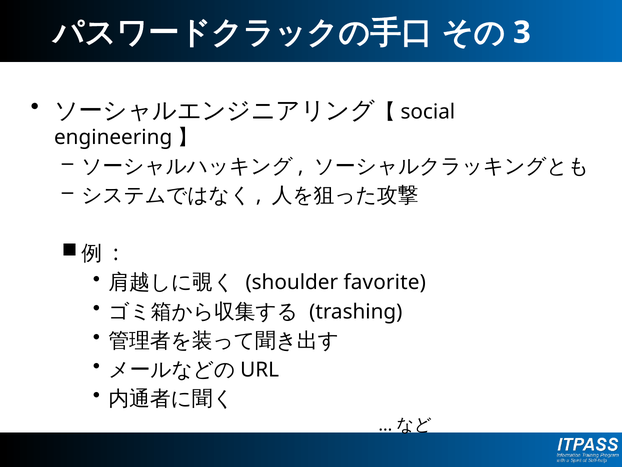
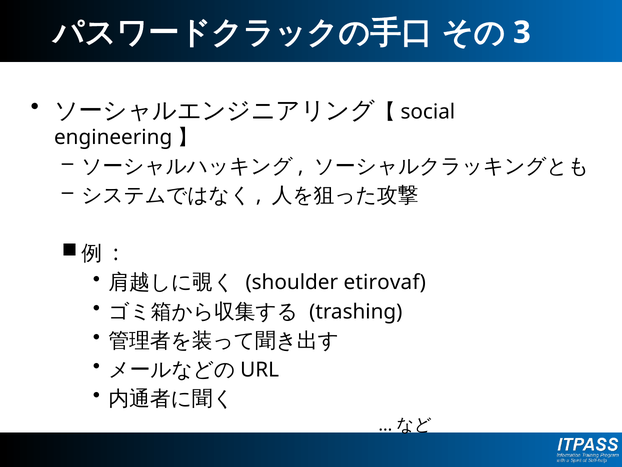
favorite: favorite -> etirovaf
